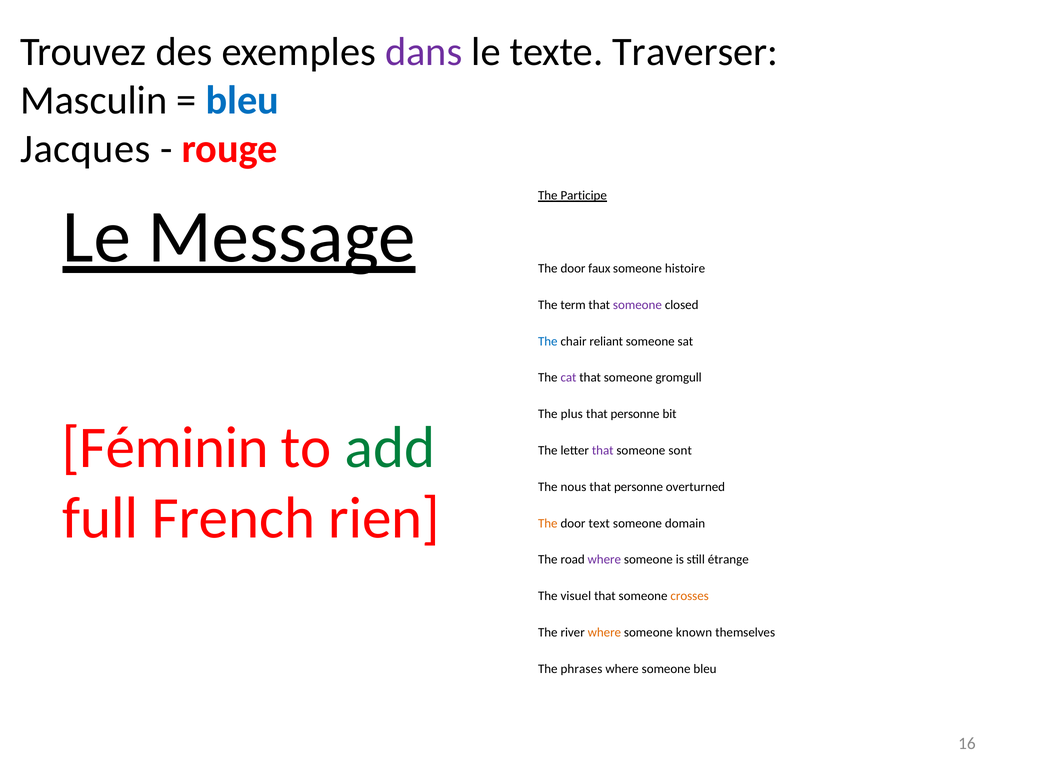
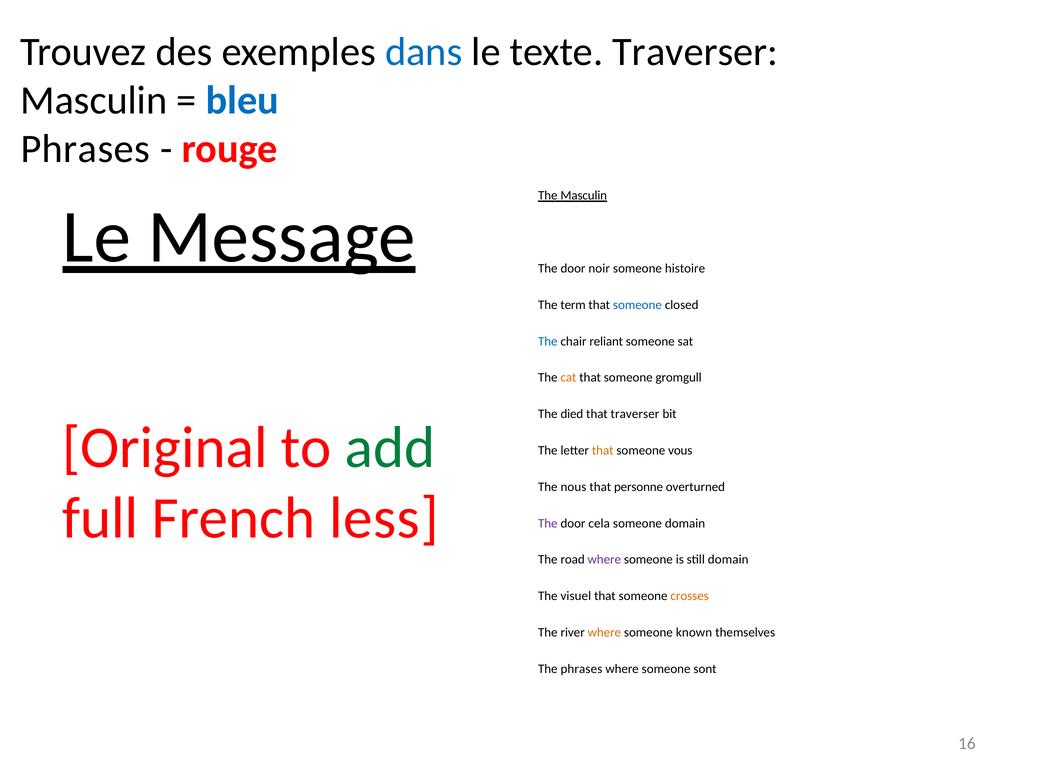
dans colour: purple -> blue
Jacques at (85, 149): Jacques -> Phrases
The Participe: Participe -> Masculin
faux: faux -> noir
someone at (637, 305) colour: purple -> blue
cat colour: purple -> orange
plus: plus -> died
personne at (635, 414): personne -> traverser
Féminin: Féminin -> Original
that at (603, 450) colour: purple -> orange
sont: sont -> vous
rien: rien -> less
The at (548, 523) colour: orange -> purple
text: text -> cela
still étrange: étrange -> domain
someone bleu: bleu -> sont
